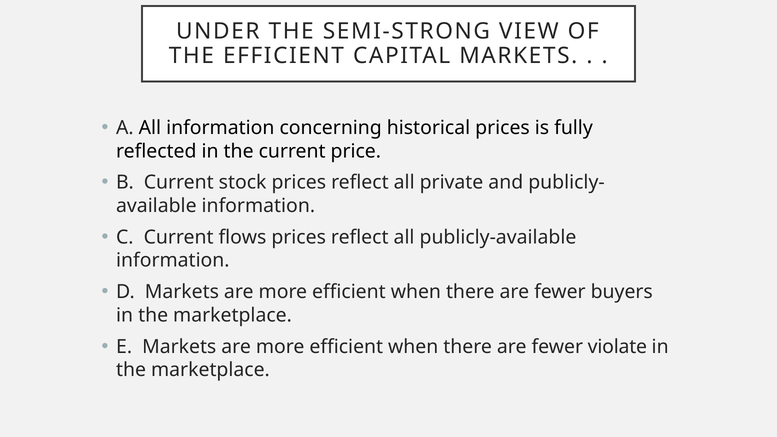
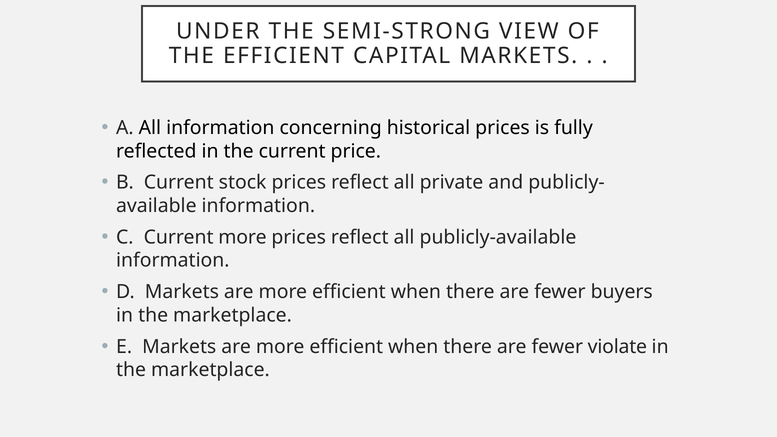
Current flows: flows -> more
